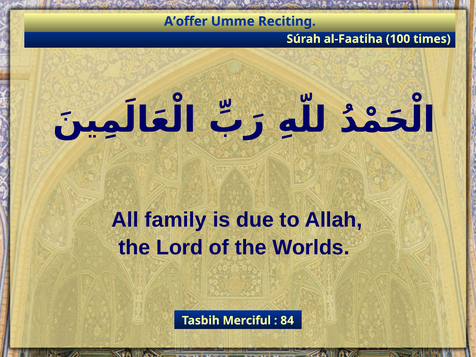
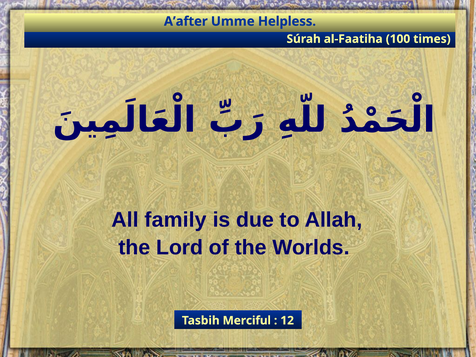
A’offer: A’offer -> A’after
Reciting: Reciting -> Helpless
84: 84 -> 12
